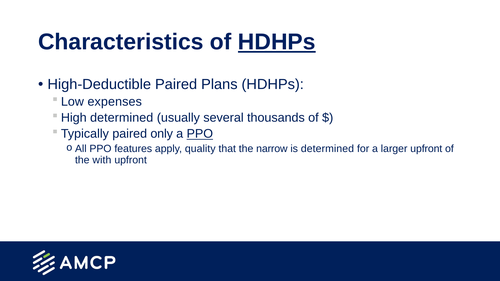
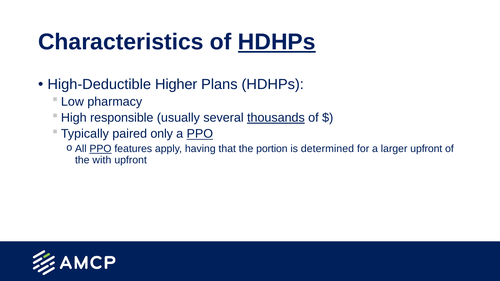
High-Deductible Paired: Paired -> Higher
expenses: expenses -> pharmacy
determined at (122, 118): determined -> responsible
thousands underline: none -> present
PPO at (100, 149) underline: none -> present
quality: quality -> having
narrow: narrow -> portion
